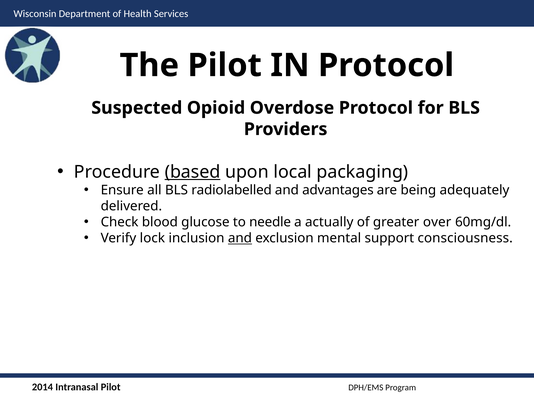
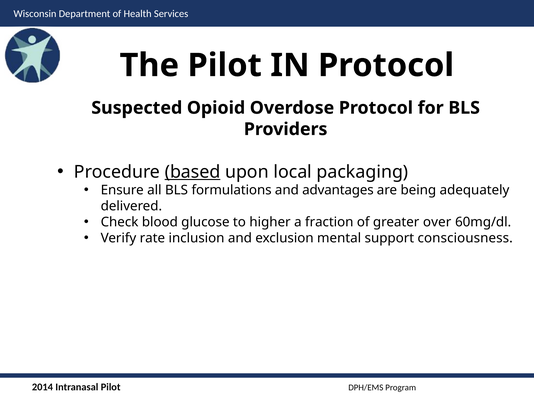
radiolabelled: radiolabelled -> formulations
needle: needle -> higher
actually: actually -> fraction
lock: lock -> rate
and at (240, 239) underline: present -> none
